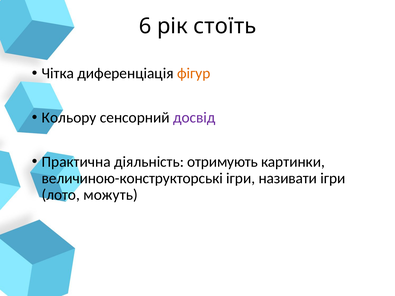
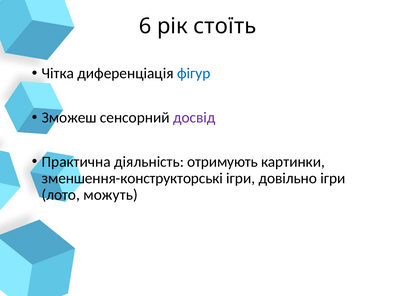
фігур colour: orange -> blue
Кольору: Кольору -> Зможеш
величиною-конструкторські: величиною-конструкторські -> зменшення-конструкторські
називати: називати -> довільно
